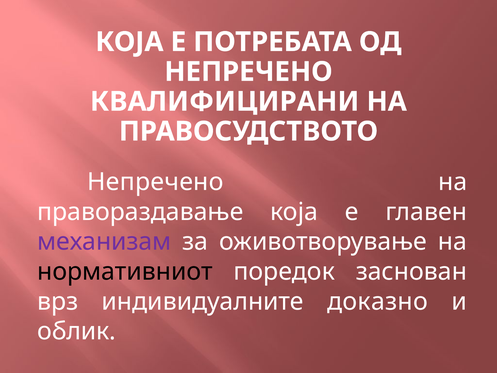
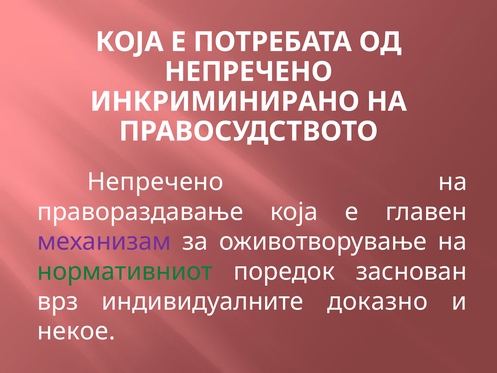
КВАЛИФИЦИРАНИ: КВАЛИФИЦИРАНИ -> ИНКРИМИНИРАНО
нормативниот colour: black -> green
облик: облик -> некое
